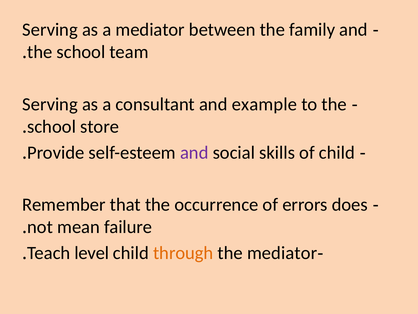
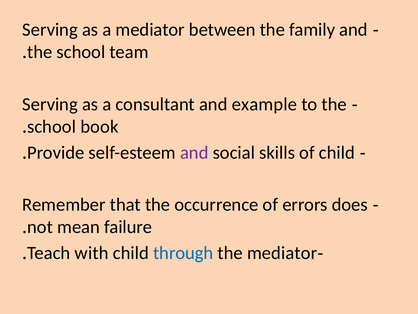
store: store -> book
level: level -> with
through colour: orange -> blue
